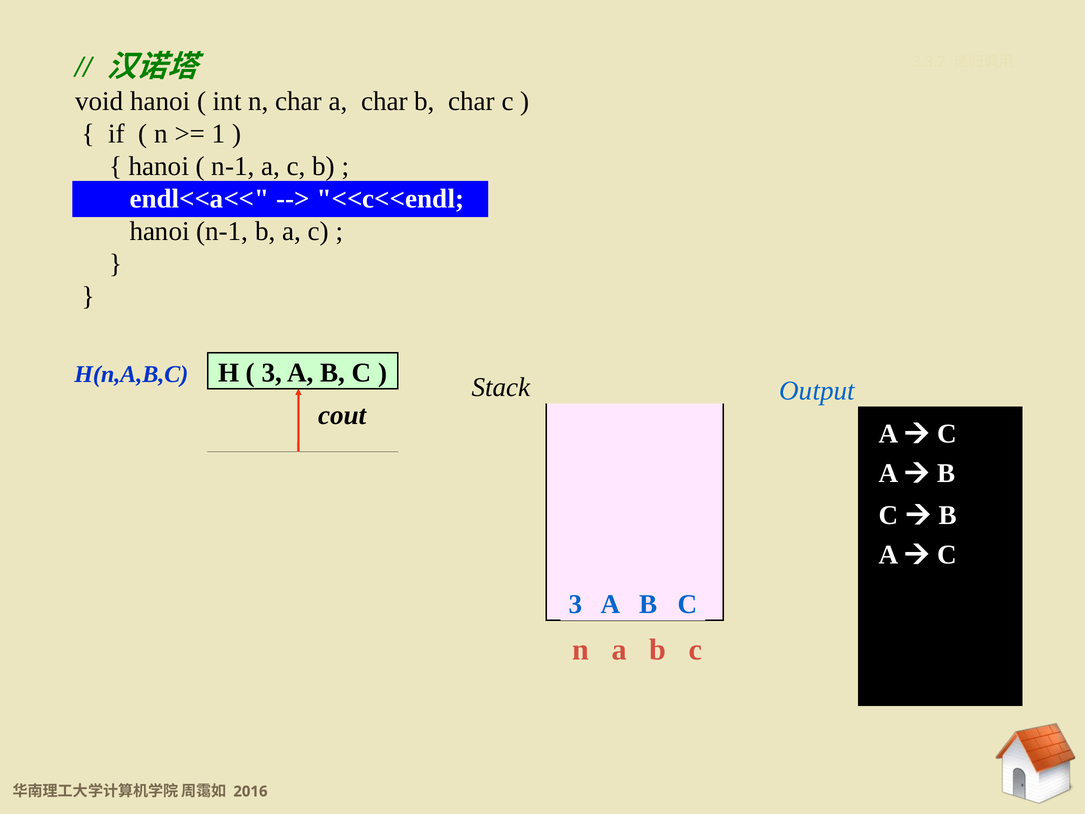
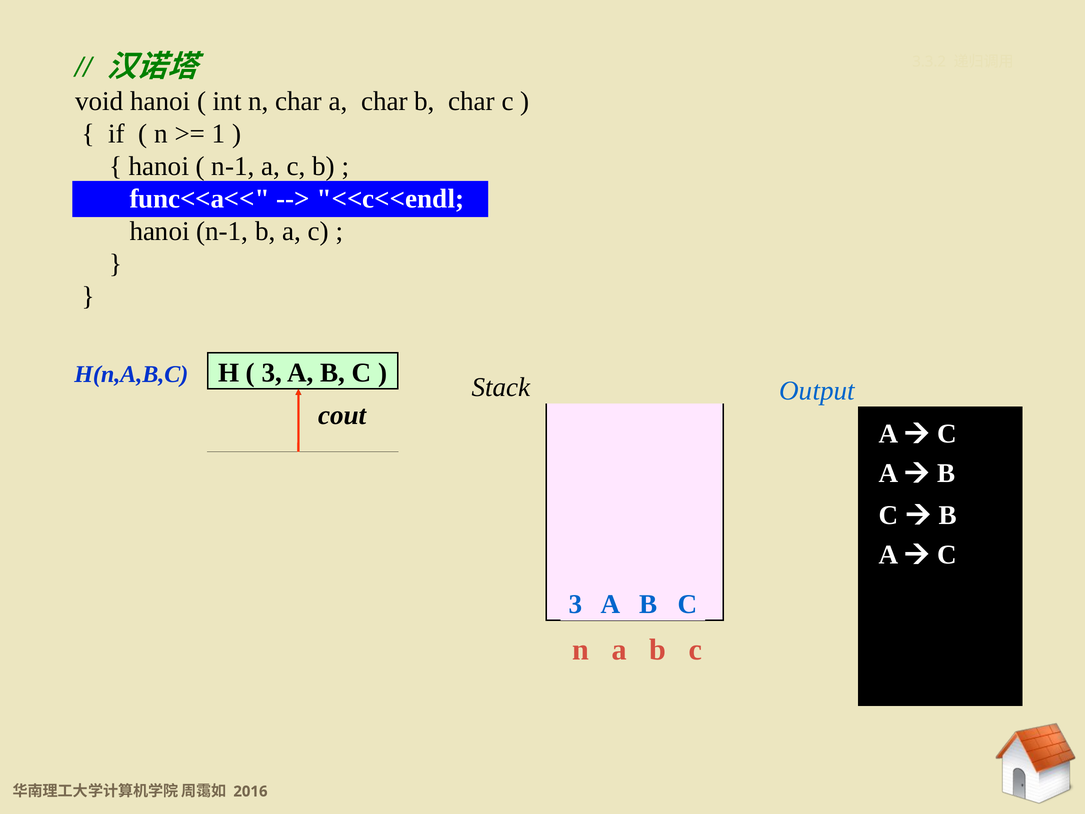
endl<<a<<: endl<<a<< -> func<<a<<
